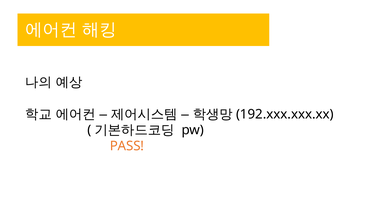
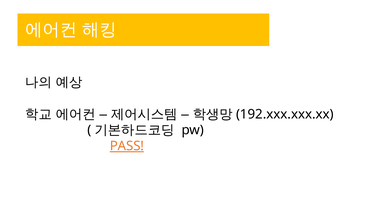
PASS underline: none -> present
